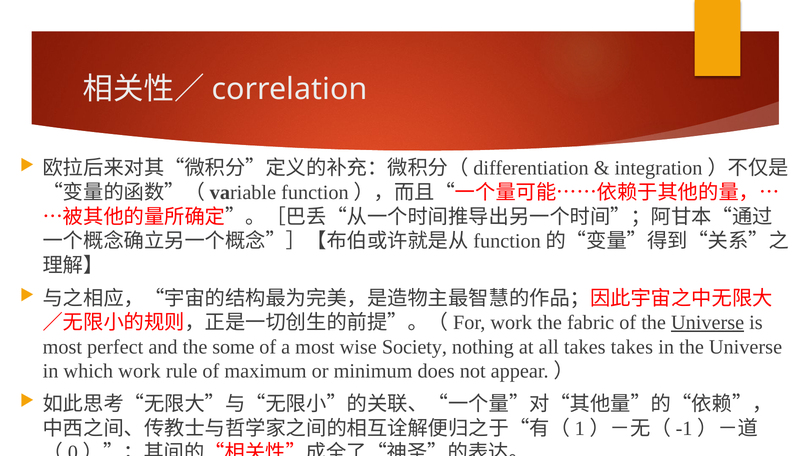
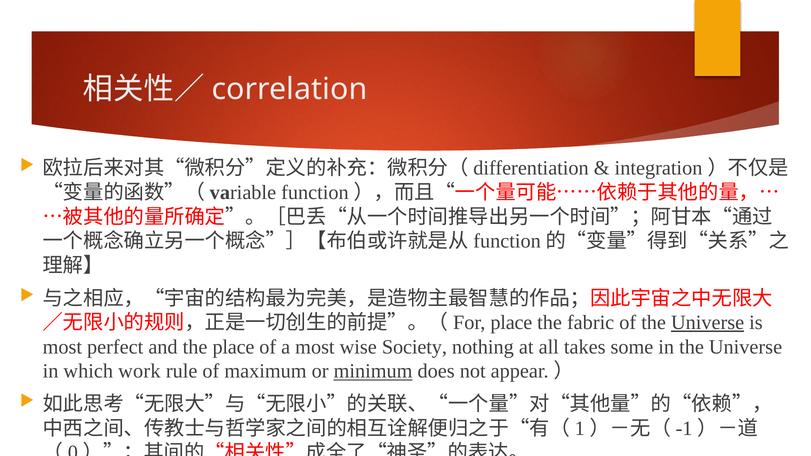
work at (511, 323): work -> place
the some: some -> place
takes takes: takes -> some
minimum underline: none -> present
